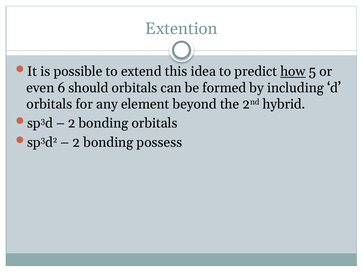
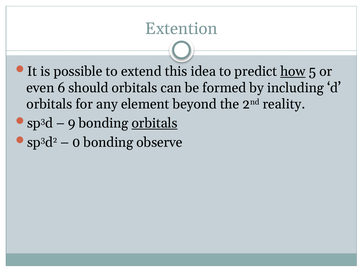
hybrid: hybrid -> reality
2 at (72, 123): 2 -> 9
orbitals at (155, 123) underline: none -> present
2 at (76, 142): 2 -> 0
possess: possess -> observe
